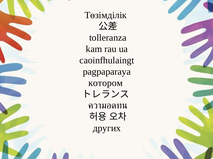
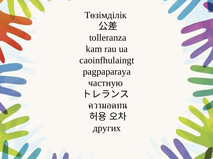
котором: котором -> частную
